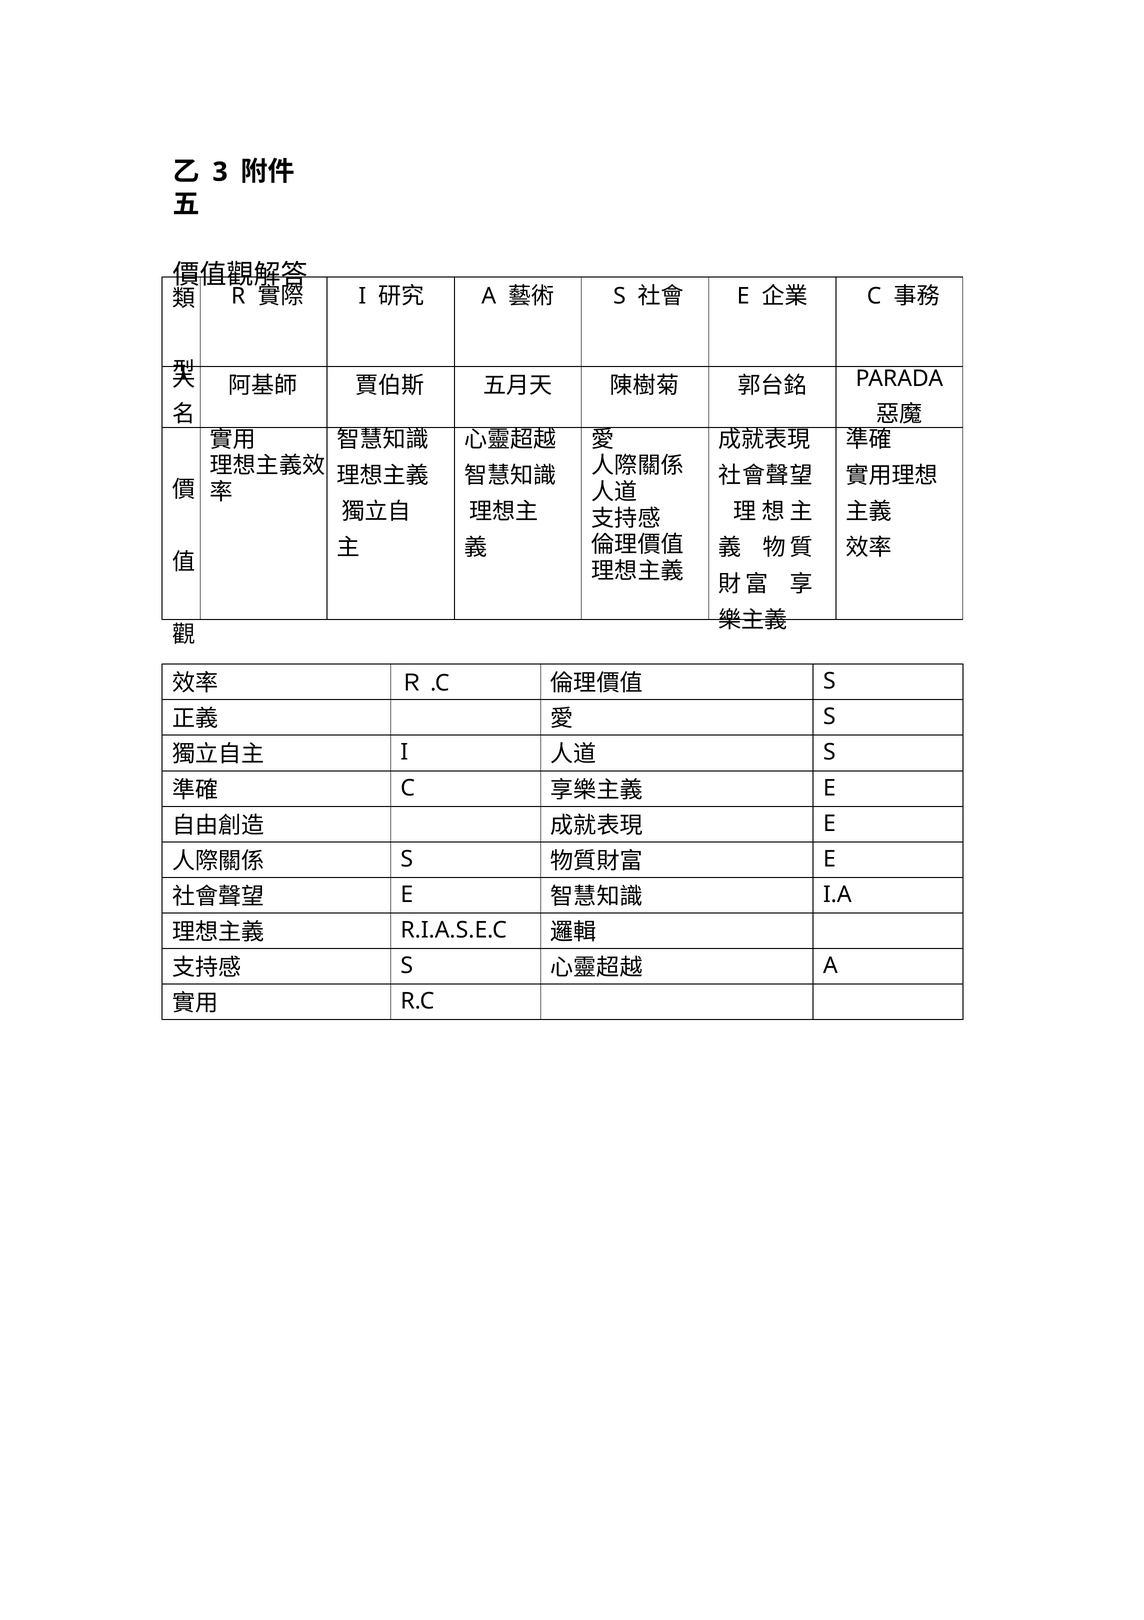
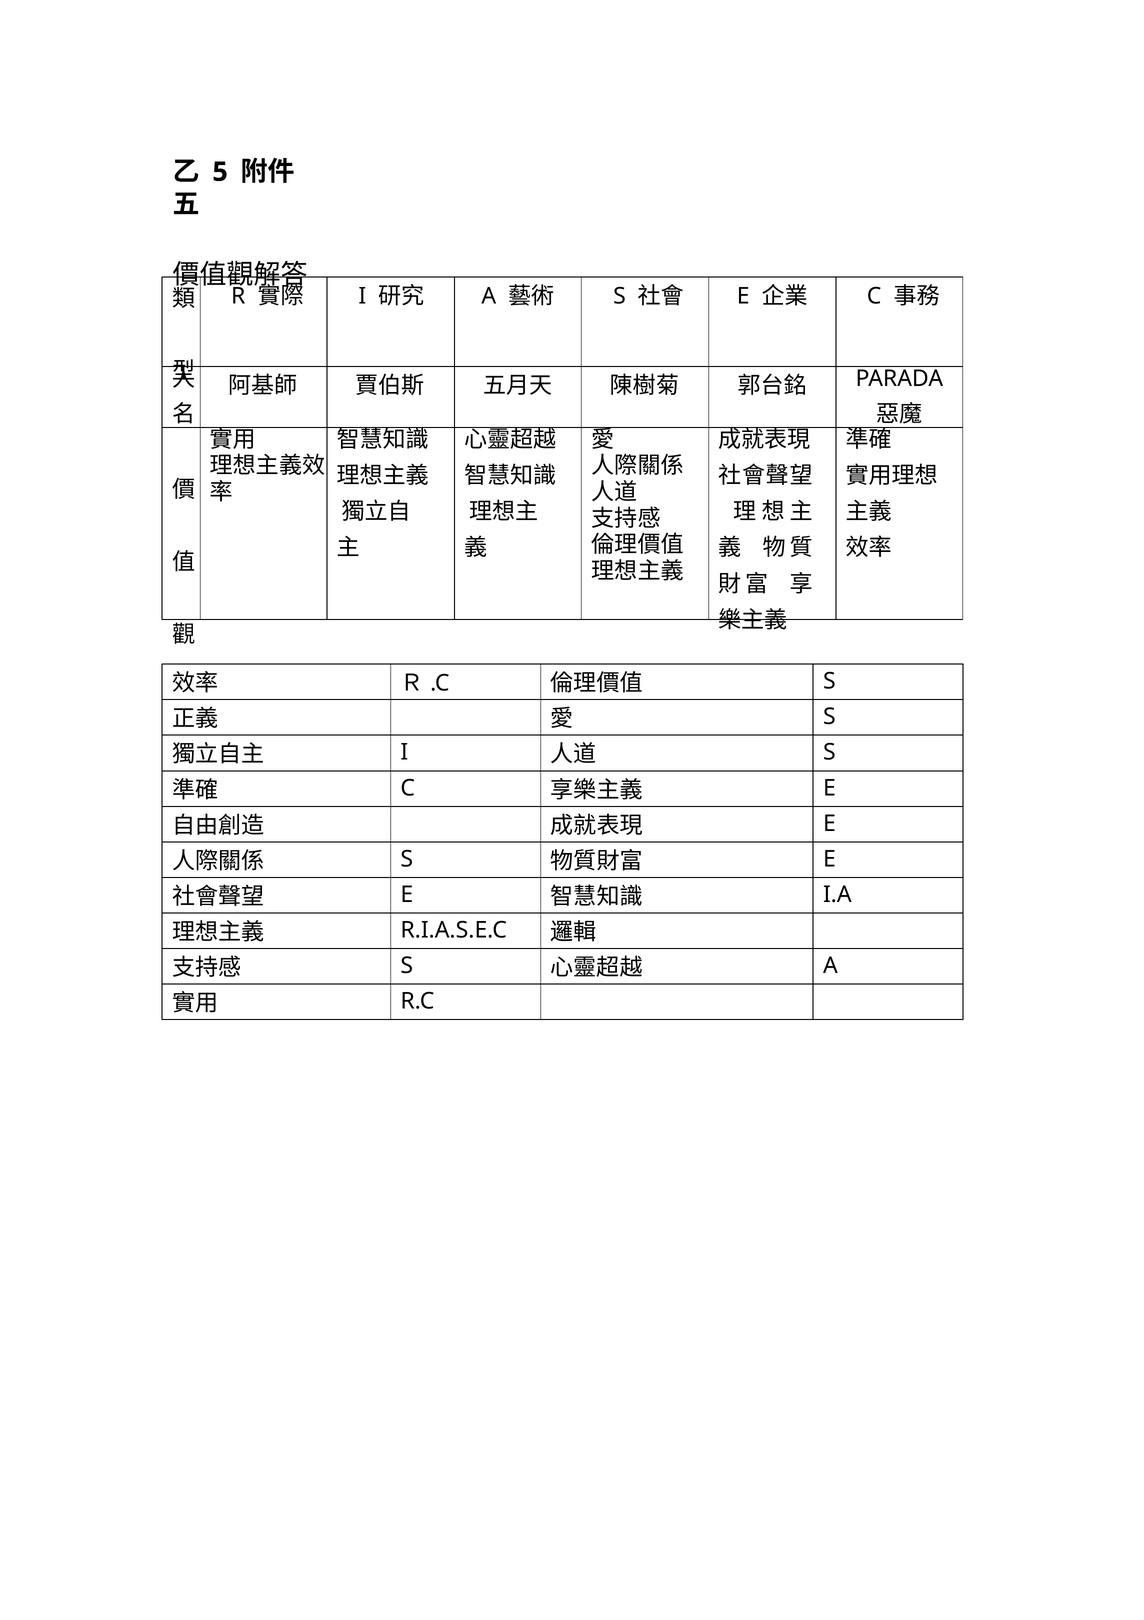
3: 3 -> 5
